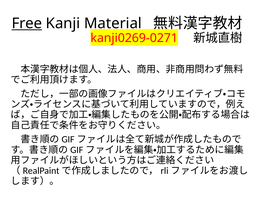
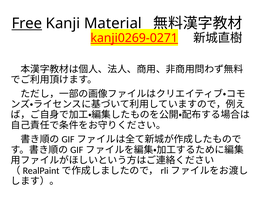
kanji0269-0271 underline: none -> present
